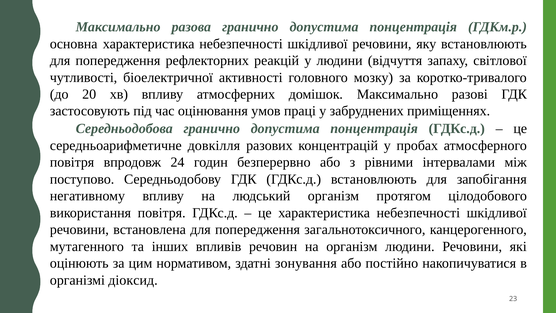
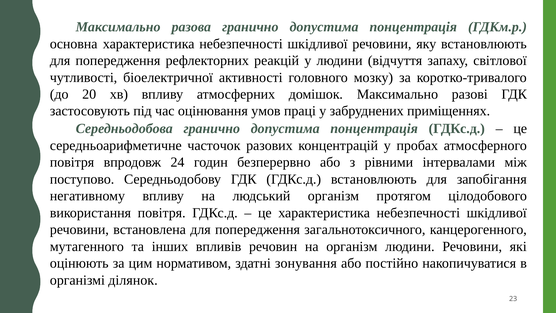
довкілля: довкілля -> часточок
діоксид: діоксид -> ділянок
